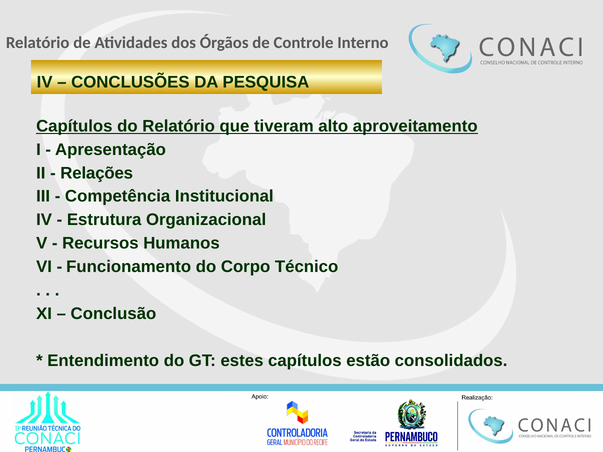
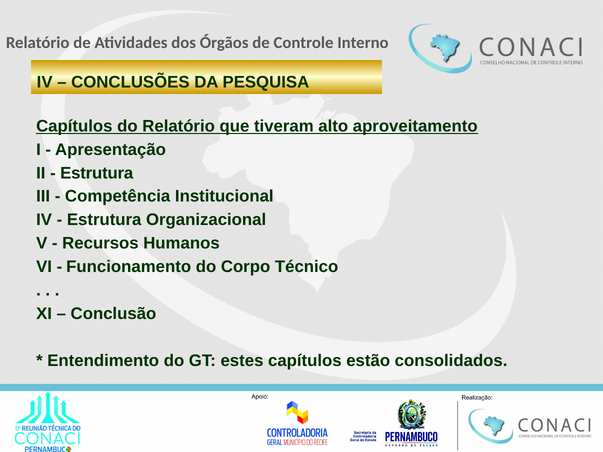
Relações at (97, 173): Relações -> Estrutura
